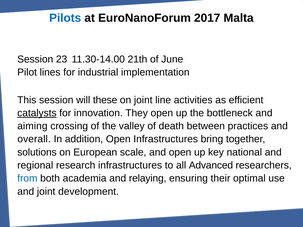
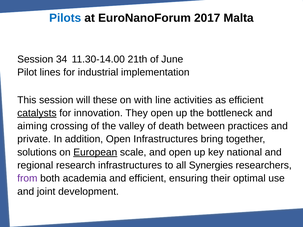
23: 23 -> 34
on joint: joint -> with
overall: overall -> private
European underline: none -> present
Advanced: Advanced -> Synergies
from colour: blue -> purple
and relaying: relaying -> efficient
